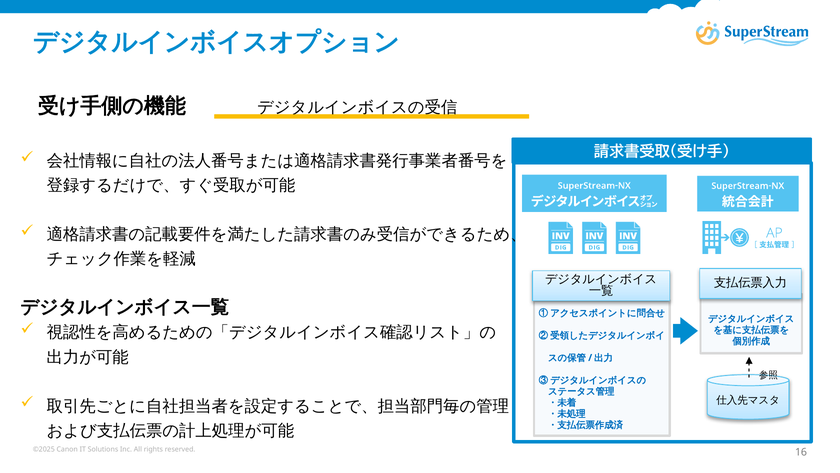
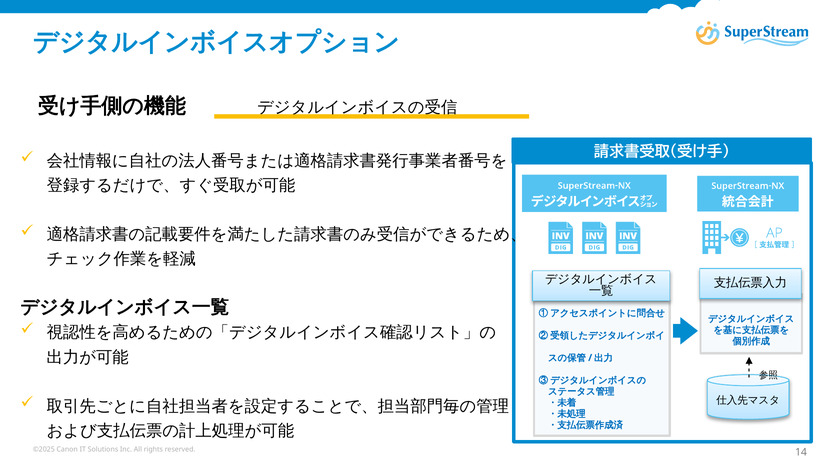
16: 16 -> 14
